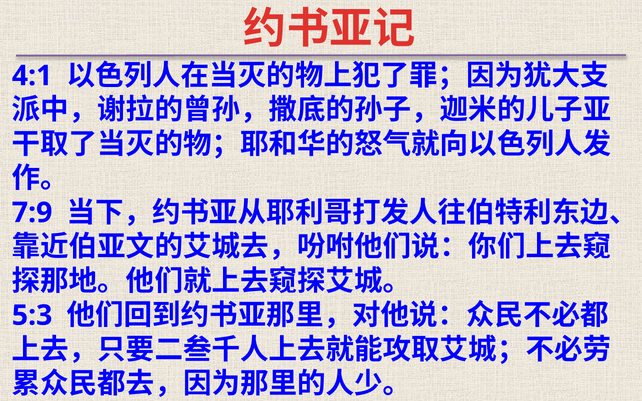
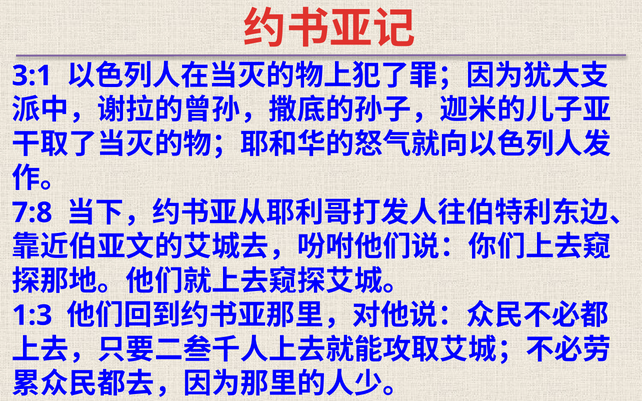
4:1: 4:1 -> 3:1
7:9: 7:9 -> 7:8
5:3: 5:3 -> 1:3
